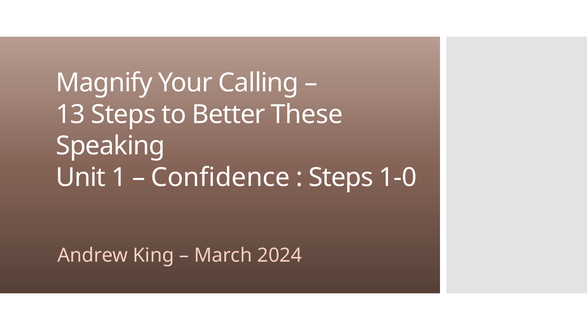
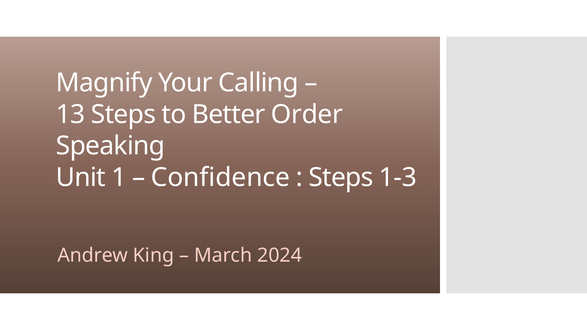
These: These -> Order
1-0: 1-0 -> 1-3
